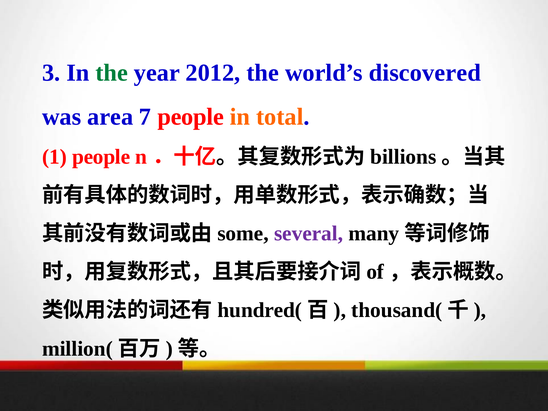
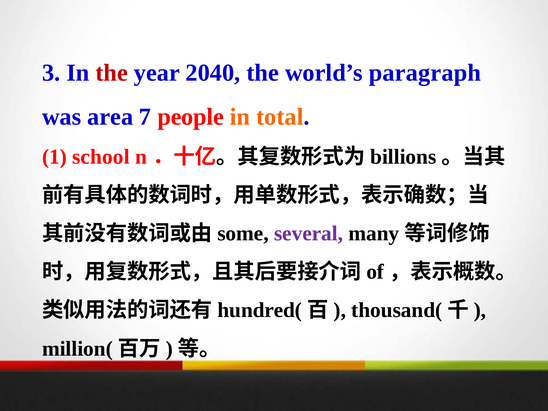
the at (112, 73) colour: green -> red
2012: 2012 -> 2040
discovered: discovered -> paragraph
1 people: people -> school
